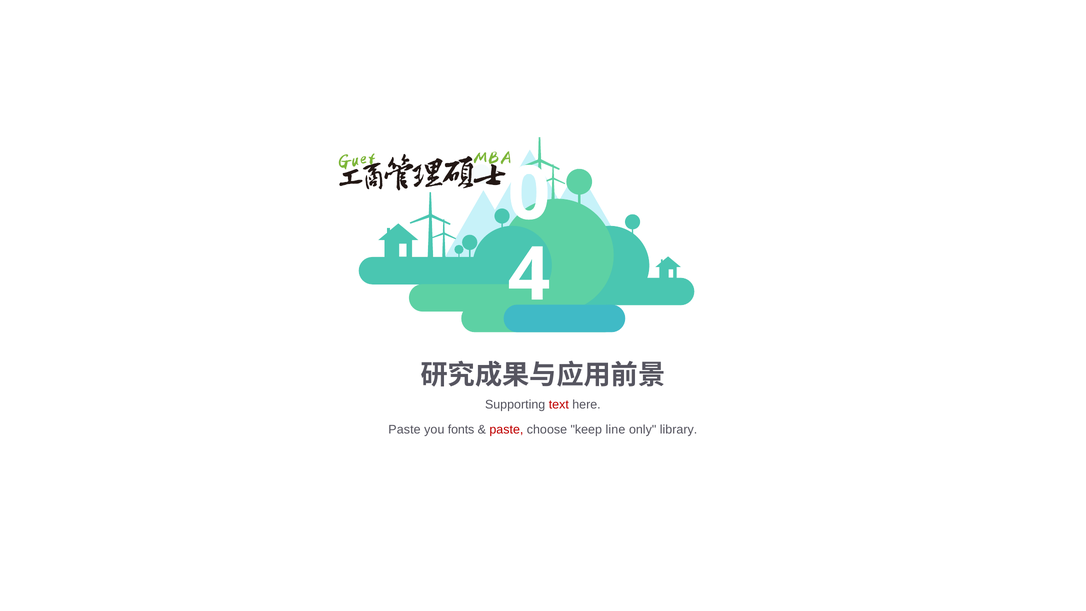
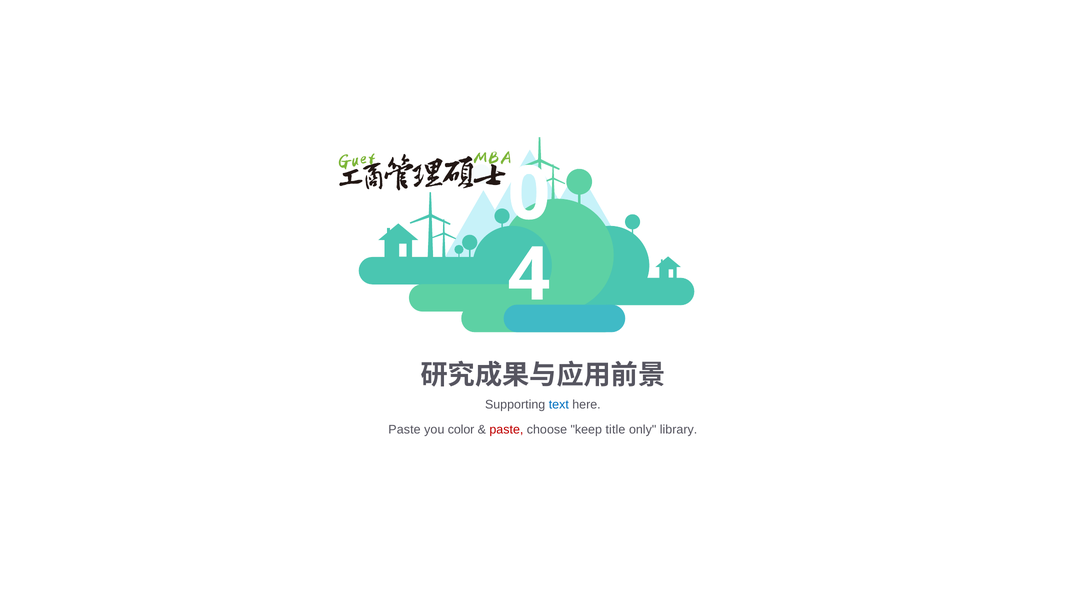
text colour: red -> blue
fonts: fonts -> color
line: line -> title
